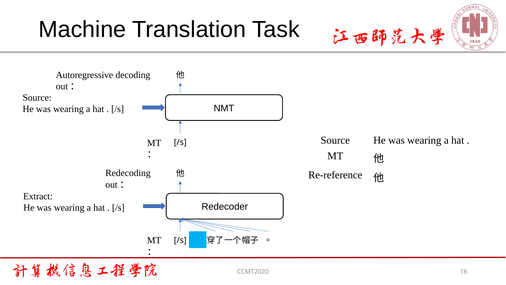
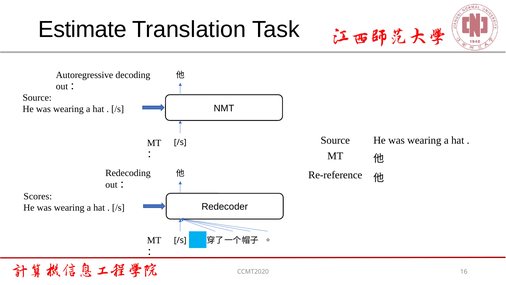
Machine: Machine -> Estimate
Extract: Extract -> Scores
